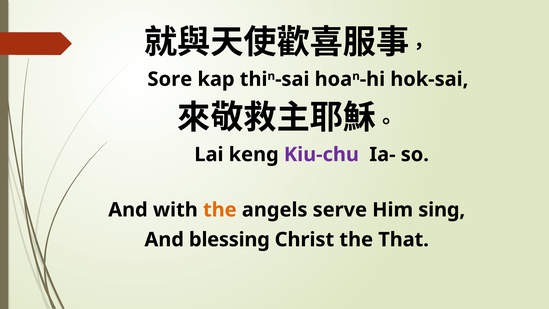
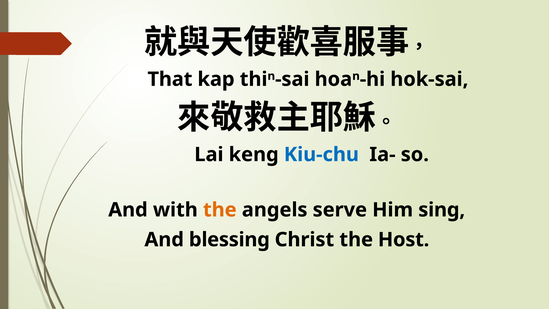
Sore: Sore -> That
Kiu-chu colour: purple -> blue
That: That -> Host
